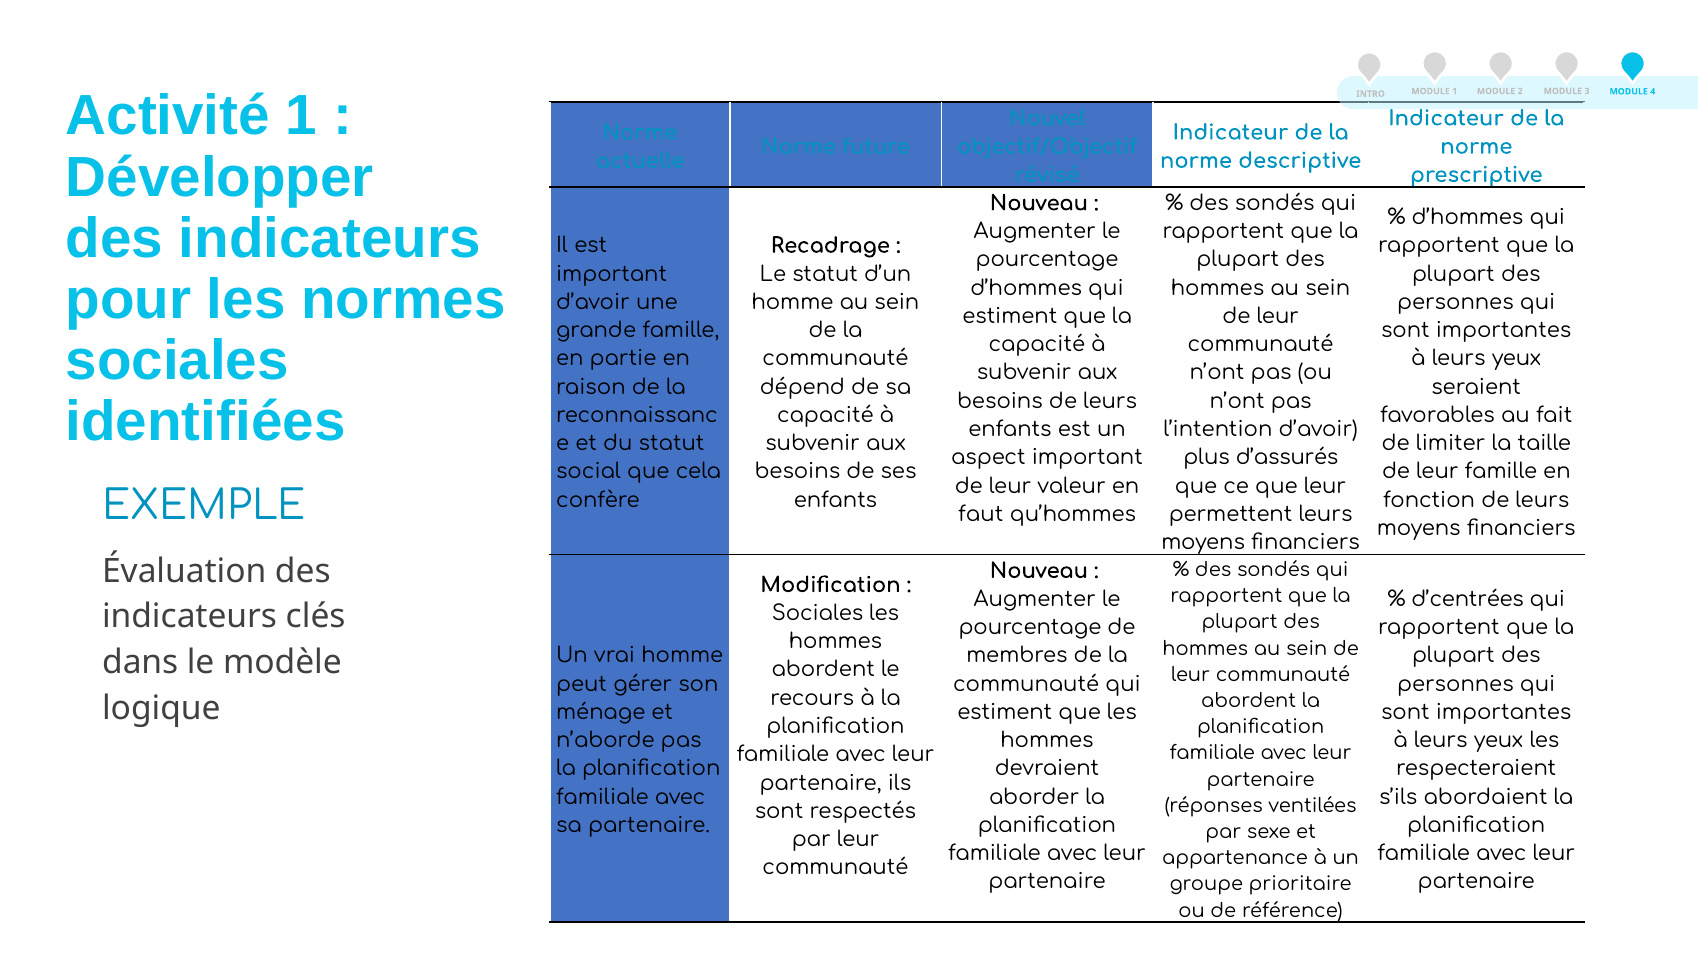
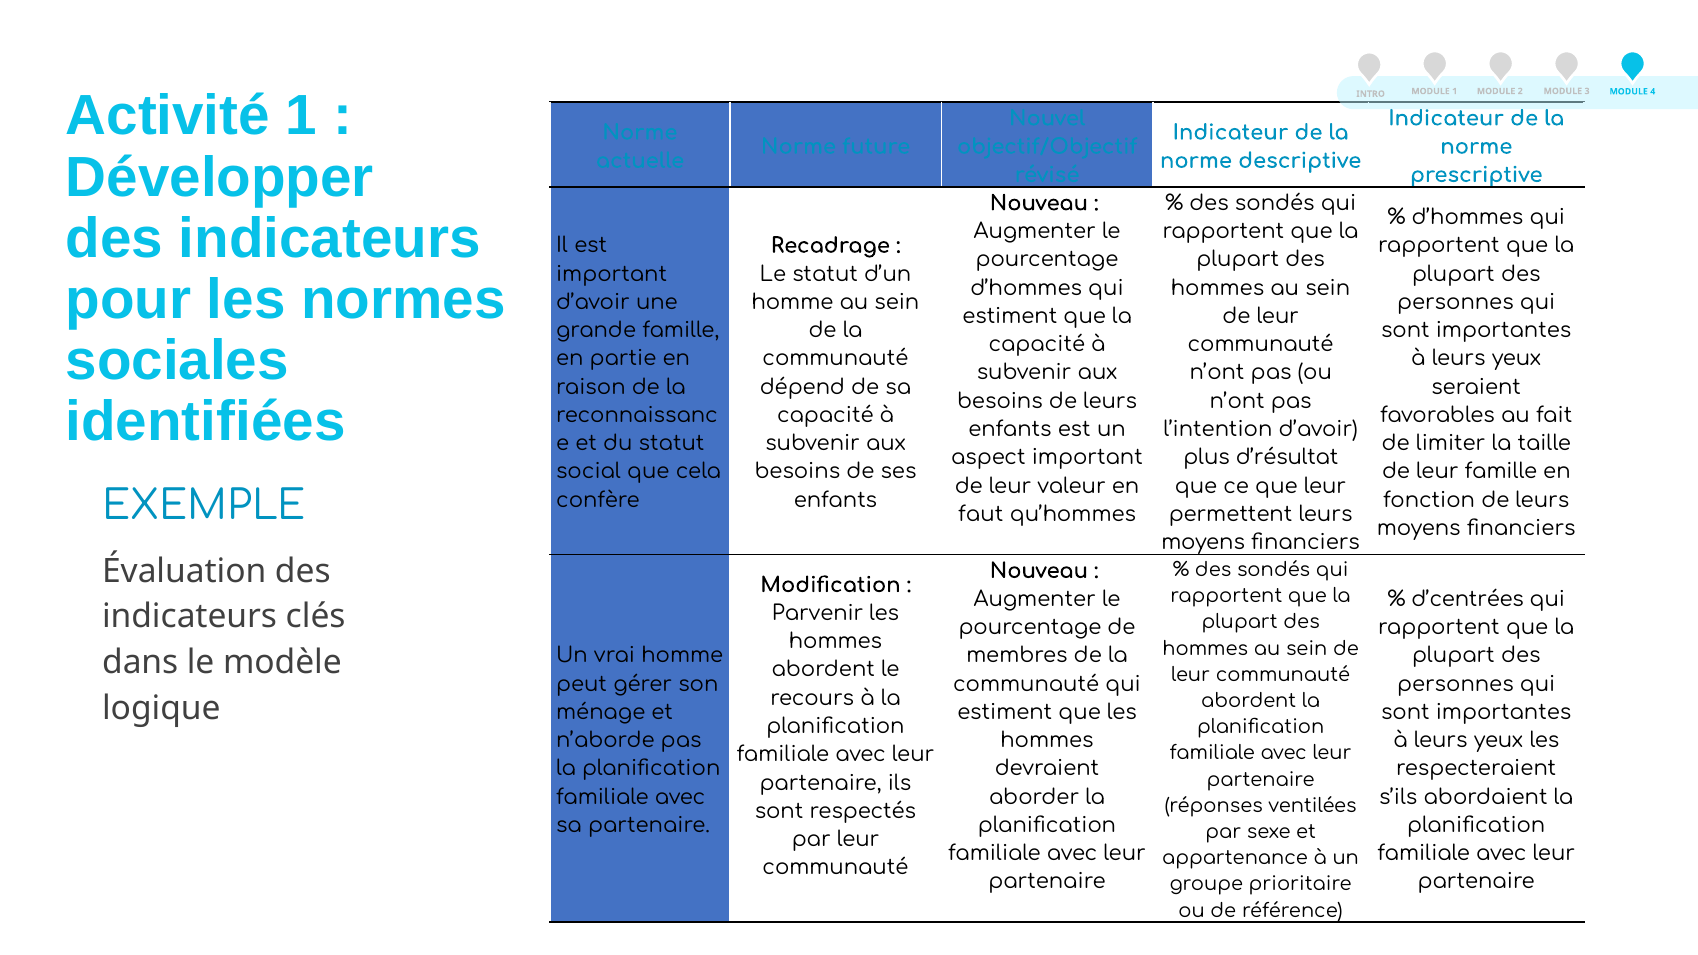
d’assurés: d’assurés -> d’résultat
Sociales at (818, 613): Sociales -> Parvenir
